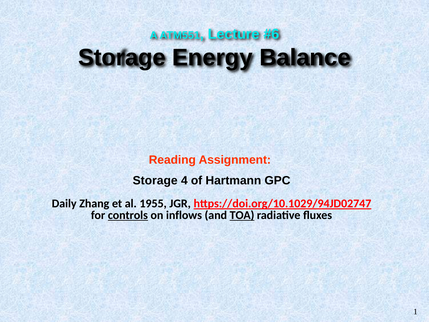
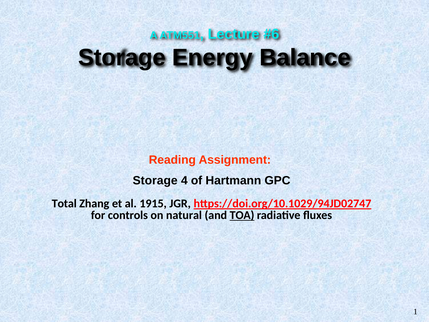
Daily: Daily -> Total
1955: 1955 -> 1915
controls underline: present -> none
inflows: inflows -> natural
